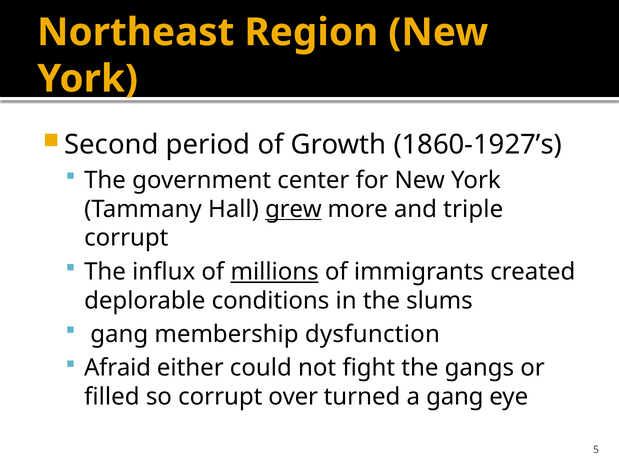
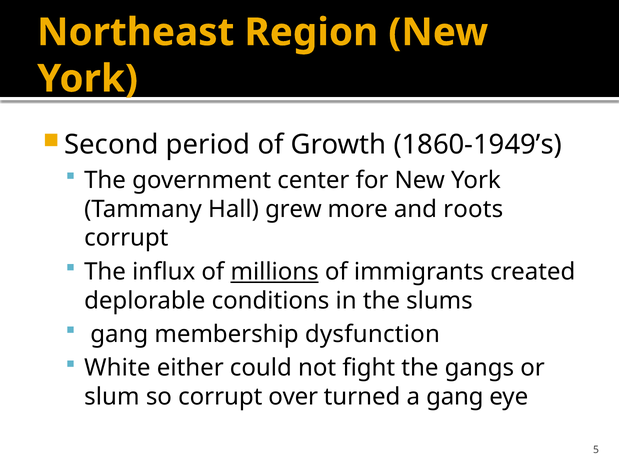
1860-1927’s: 1860-1927’s -> 1860-1949’s
grew underline: present -> none
triple: triple -> roots
Afraid: Afraid -> White
filled: filled -> slum
